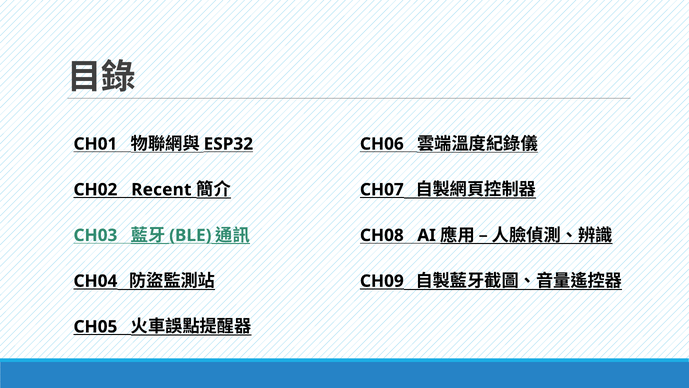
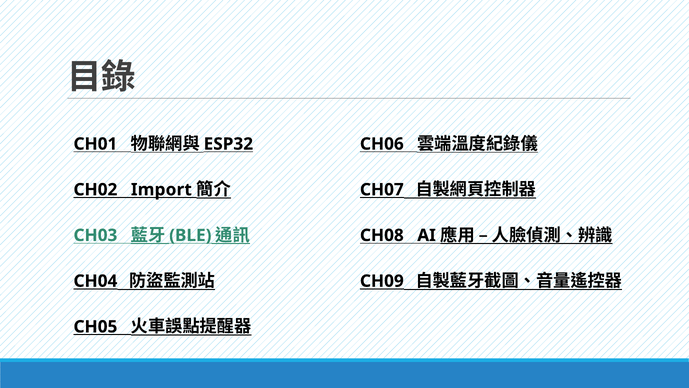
Recent: Recent -> Import
